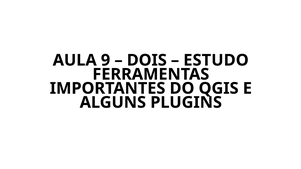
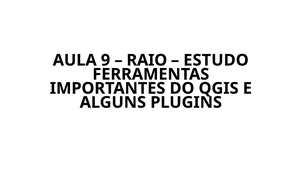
DOIS: DOIS -> RAIO
